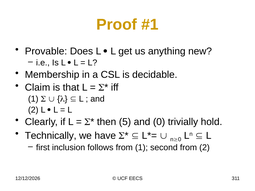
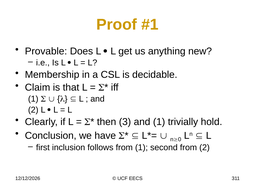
5: 5 -> 3
and 0: 0 -> 1
Technically: Technically -> Conclusion
